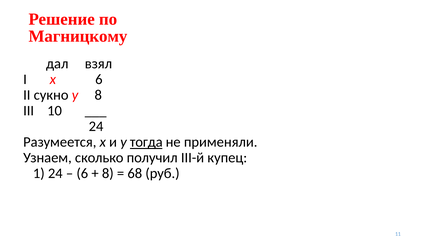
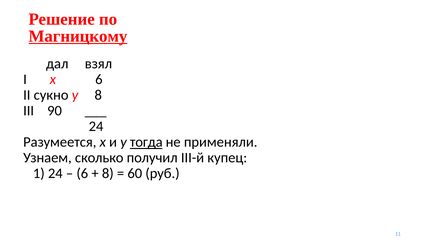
Магницкому underline: none -> present
10: 10 -> 90
68: 68 -> 60
